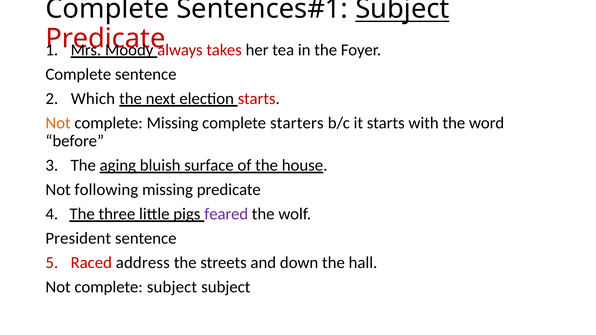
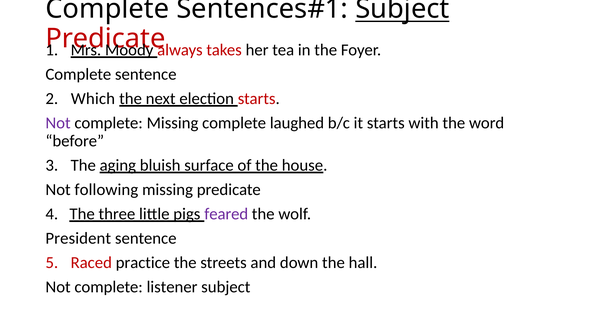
Not at (58, 123) colour: orange -> purple
starters: starters -> laughed
address: address -> practice
complete subject: subject -> listener
